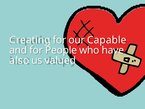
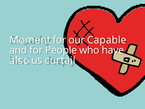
Creating: Creating -> Moment
valued: valued -> curtail
